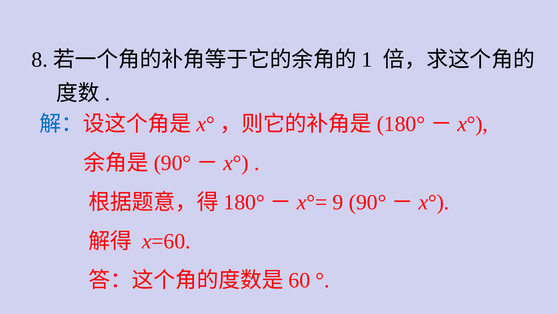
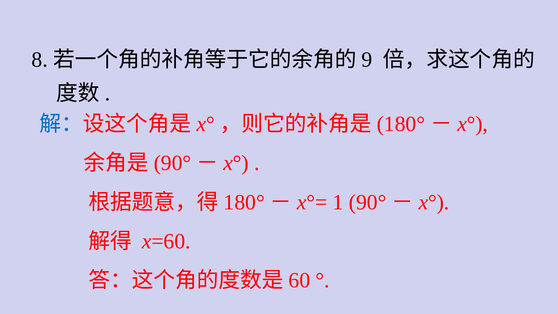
1: 1 -> 9
9: 9 -> 1
